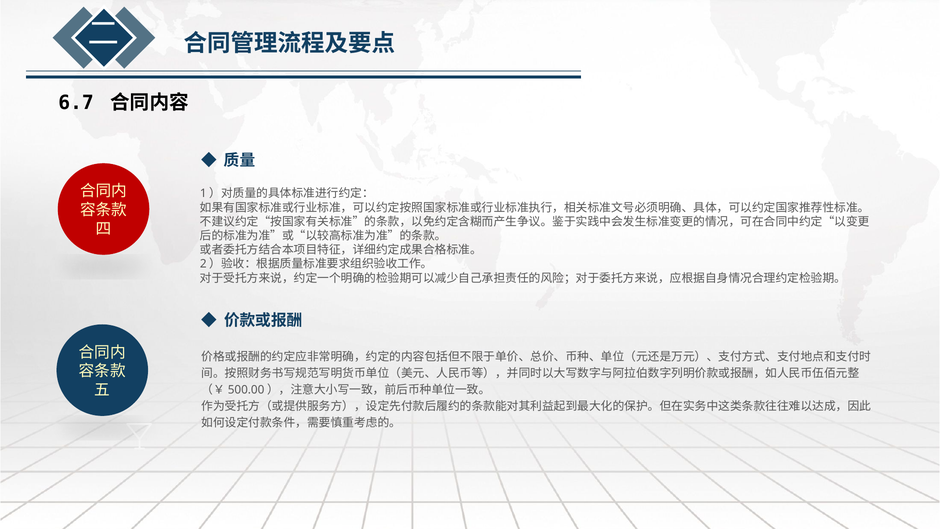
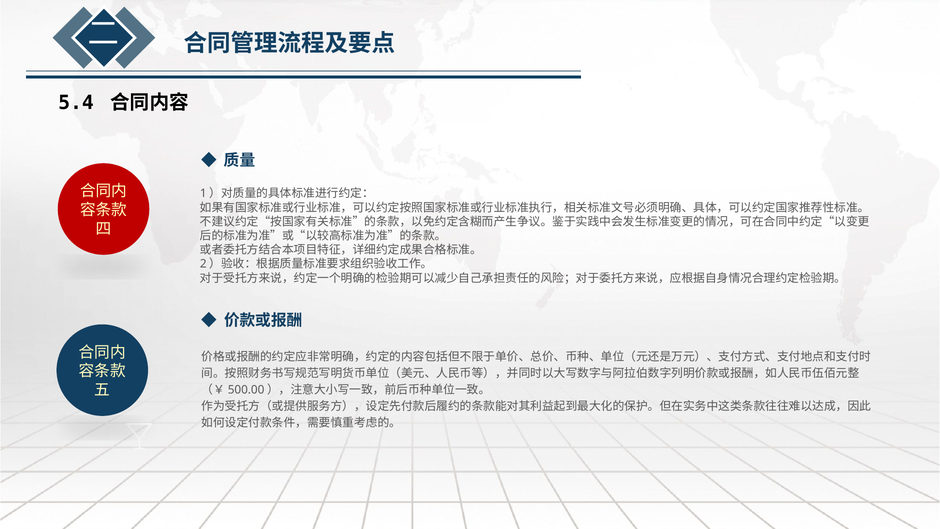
6.7: 6.7 -> 5.4
